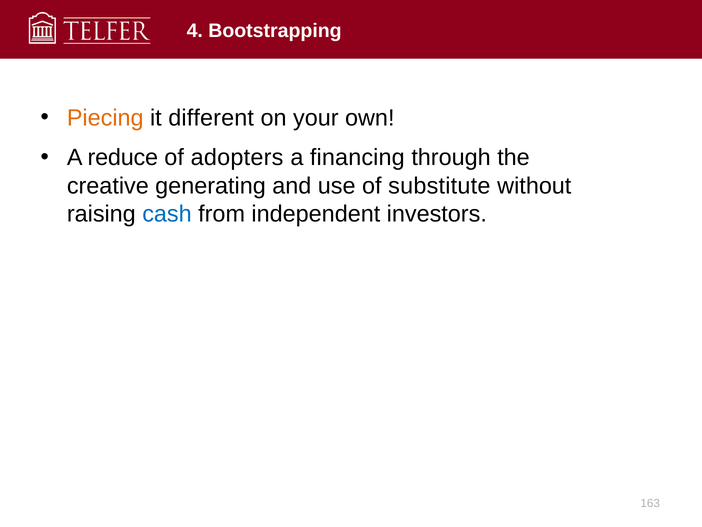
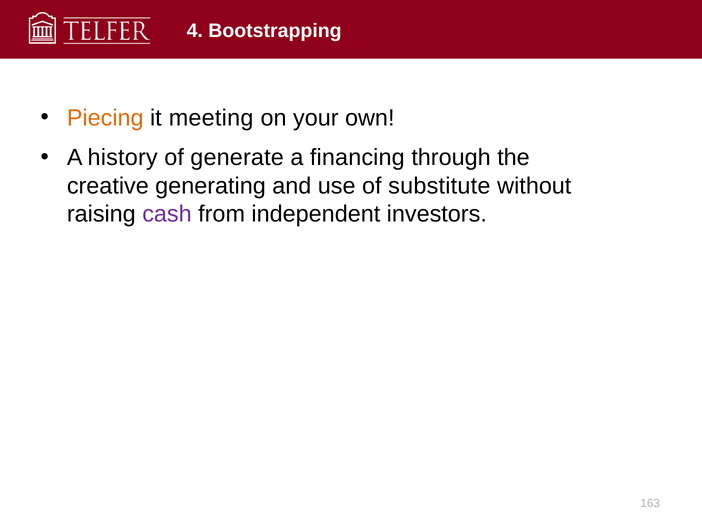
different: different -> meeting
reduce: reduce -> history
adopters: adopters -> generate
cash colour: blue -> purple
